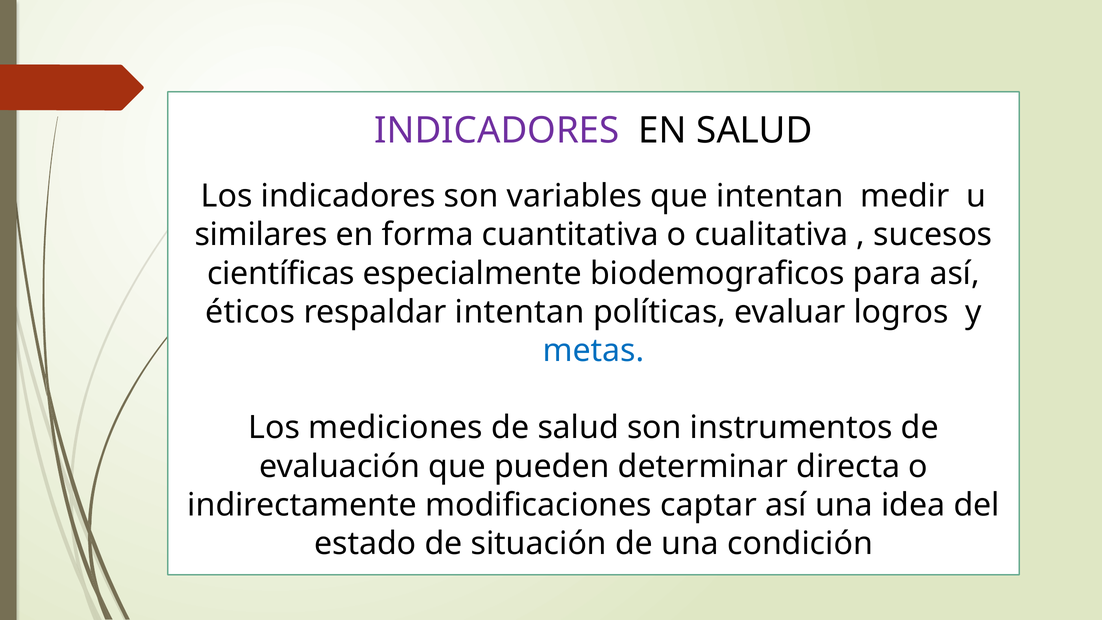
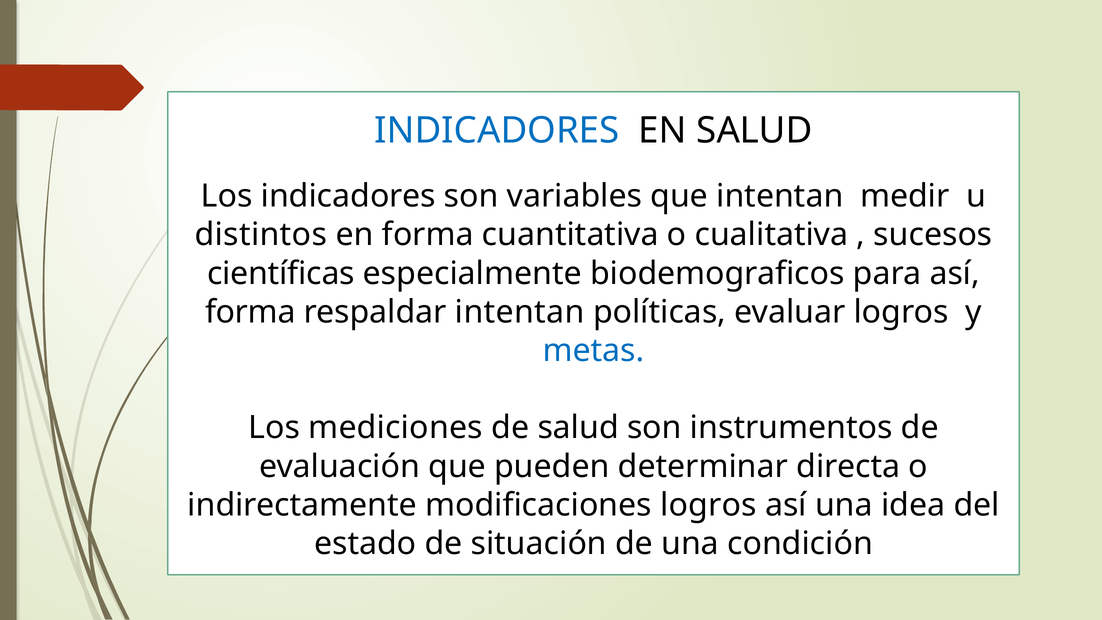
INDICADORES at (497, 130) colour: purple -> blue
similares: similares -> distintos
éticos at (250, 312): éticos -> forma
modificaciones captar: captar -> logros
